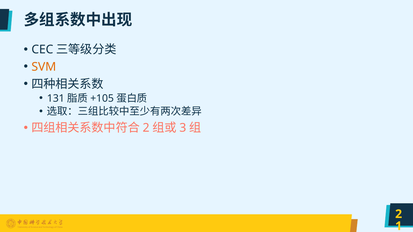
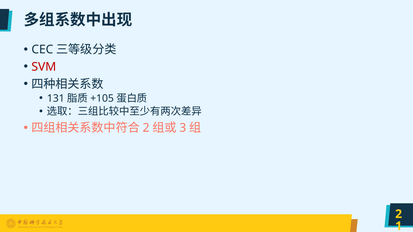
SVM colour: orange -> red
